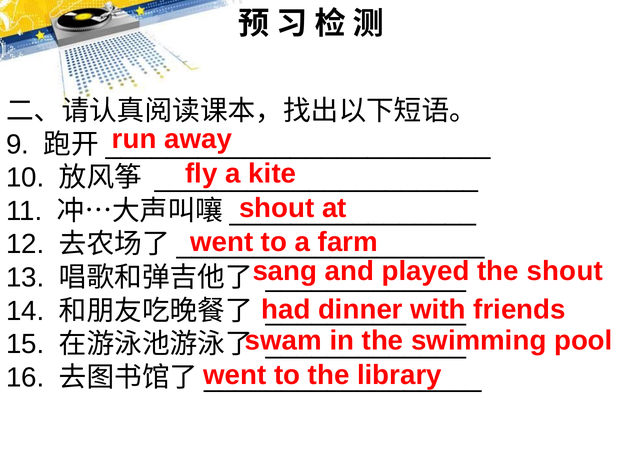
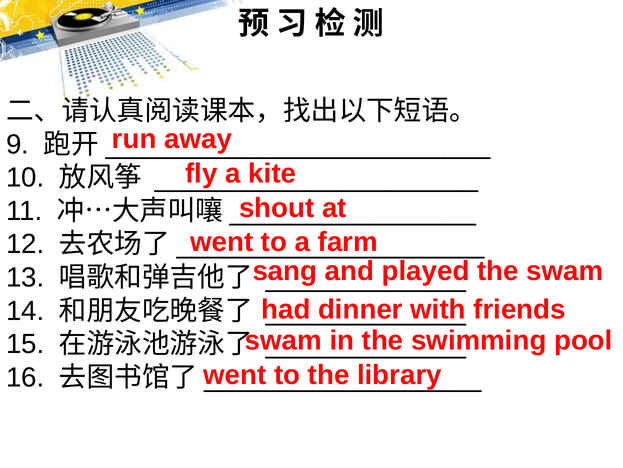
the shout: shout -> swam
